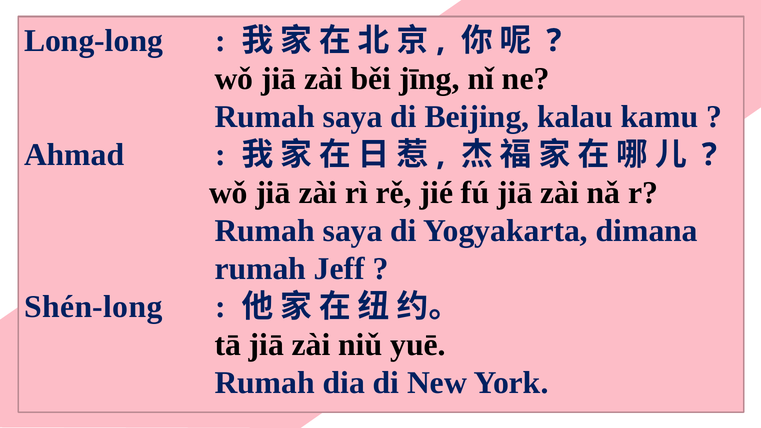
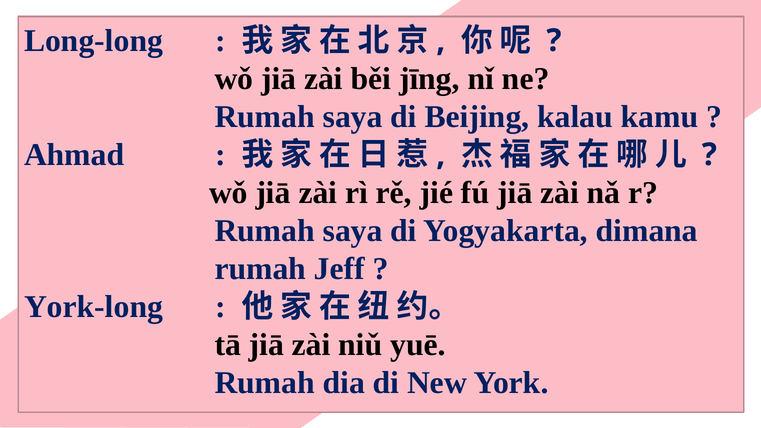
Shén-long: Shén-long -> York-long
